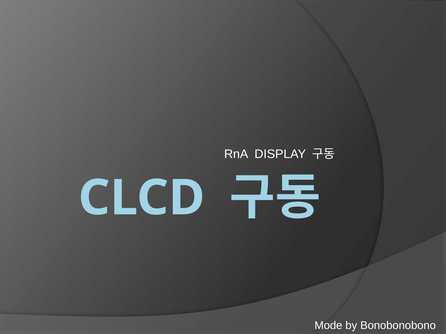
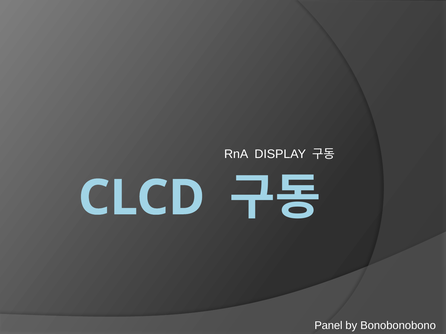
Mode: Mode -> Panel
